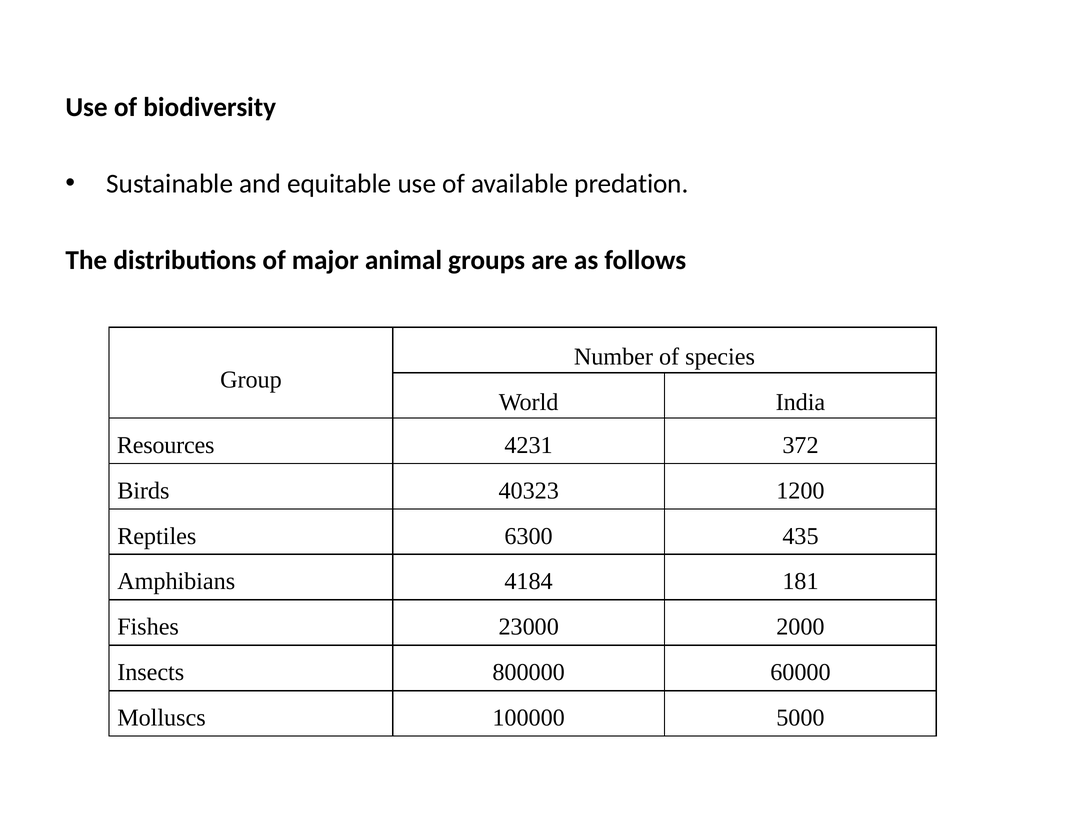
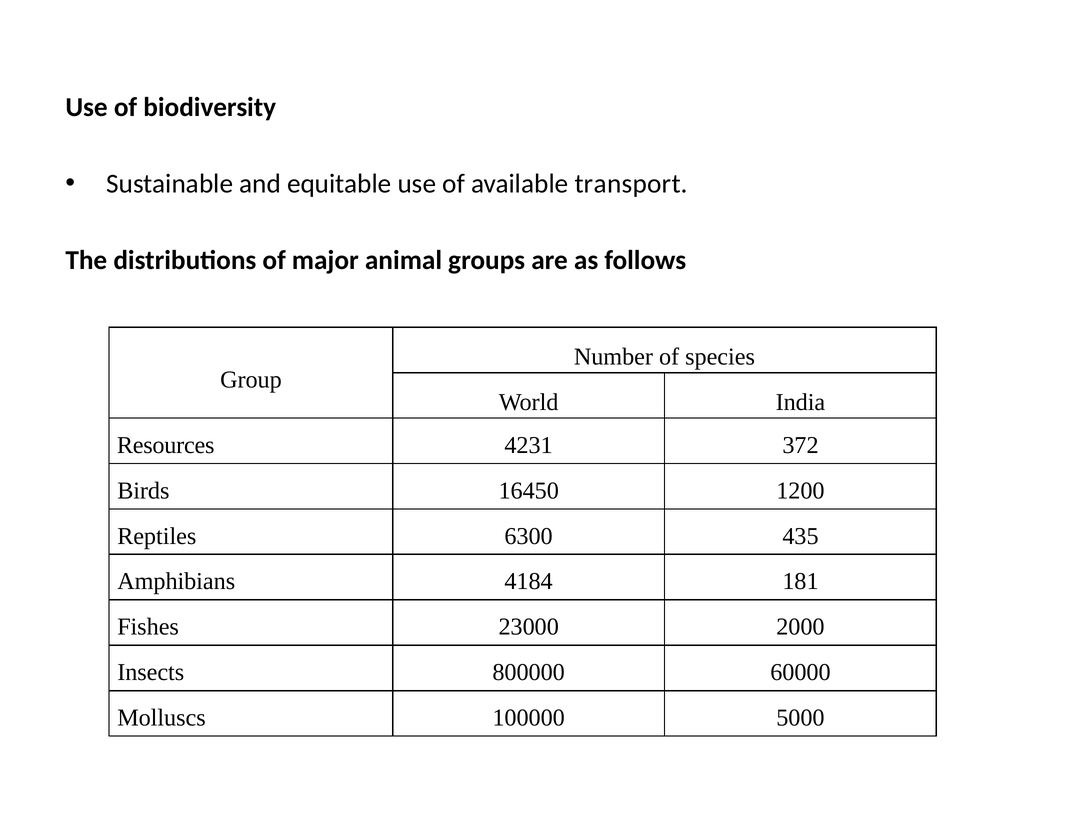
predation: predation -> transport
40323: 40323 -> 16450
